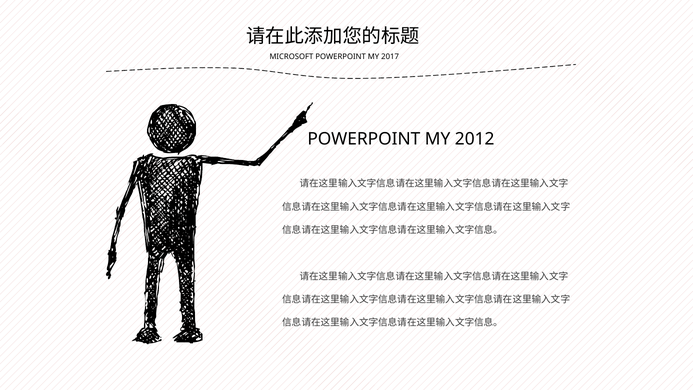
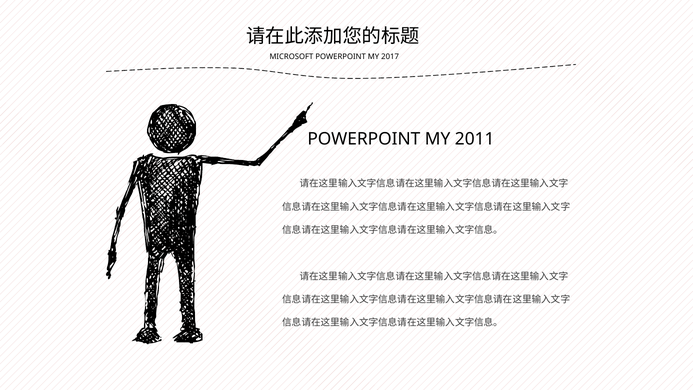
2012: 2012 -> 2011
